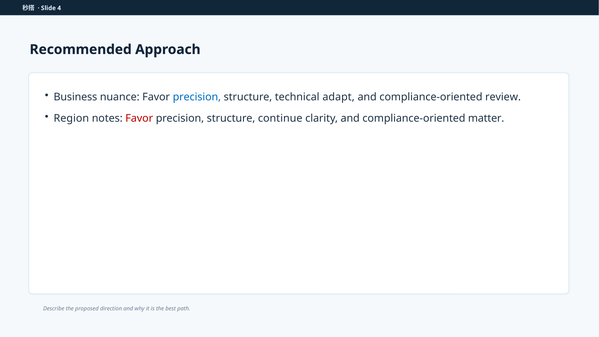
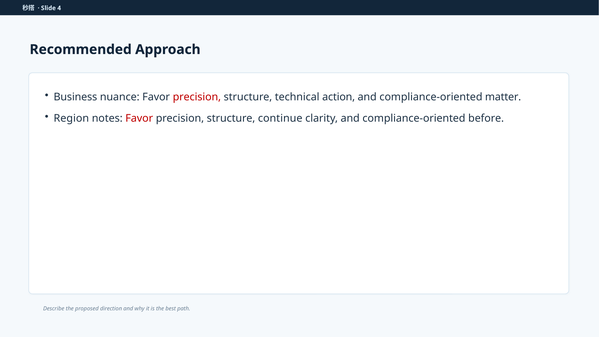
precision at (197, 97) colour: blue -> red
adapt: adapt -> action
review: review -> matter
matter: matter -> before
